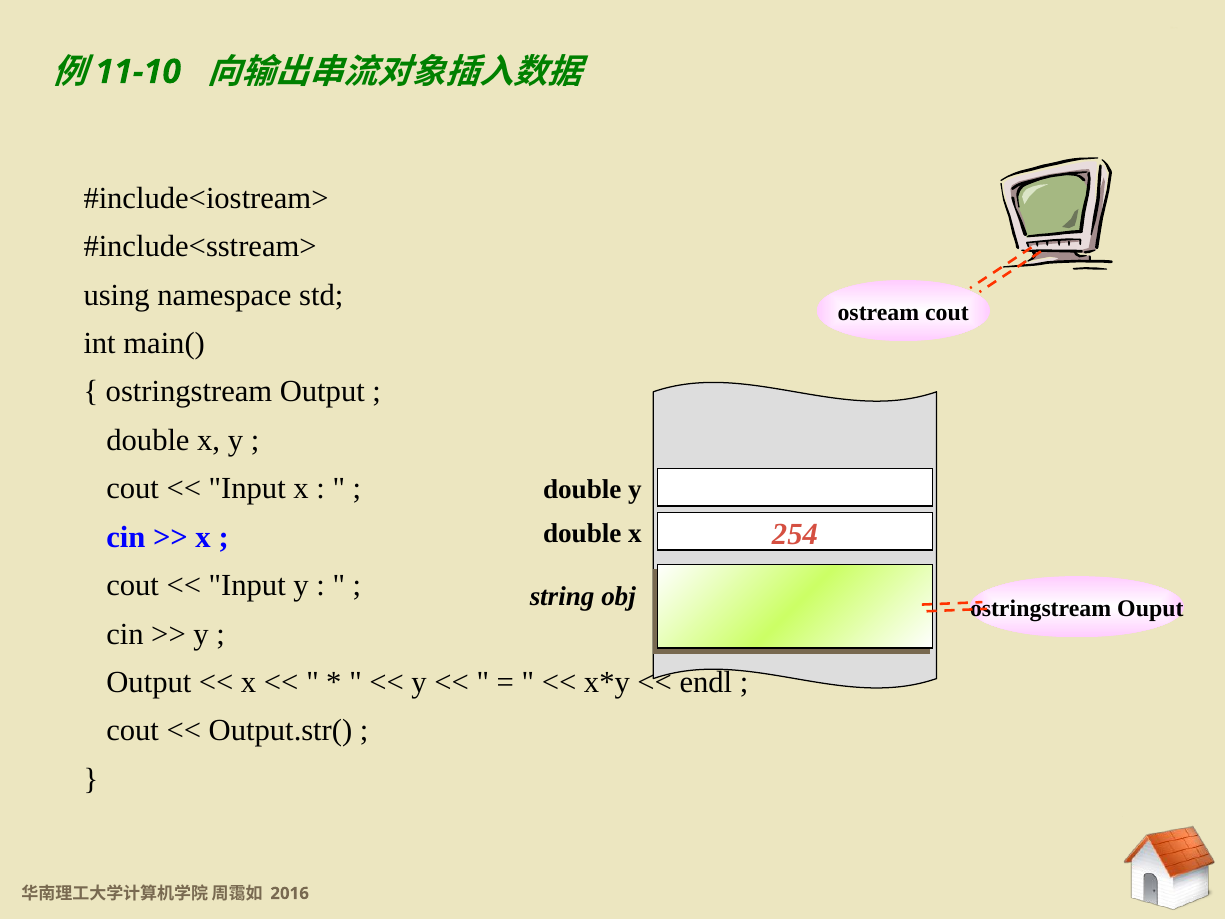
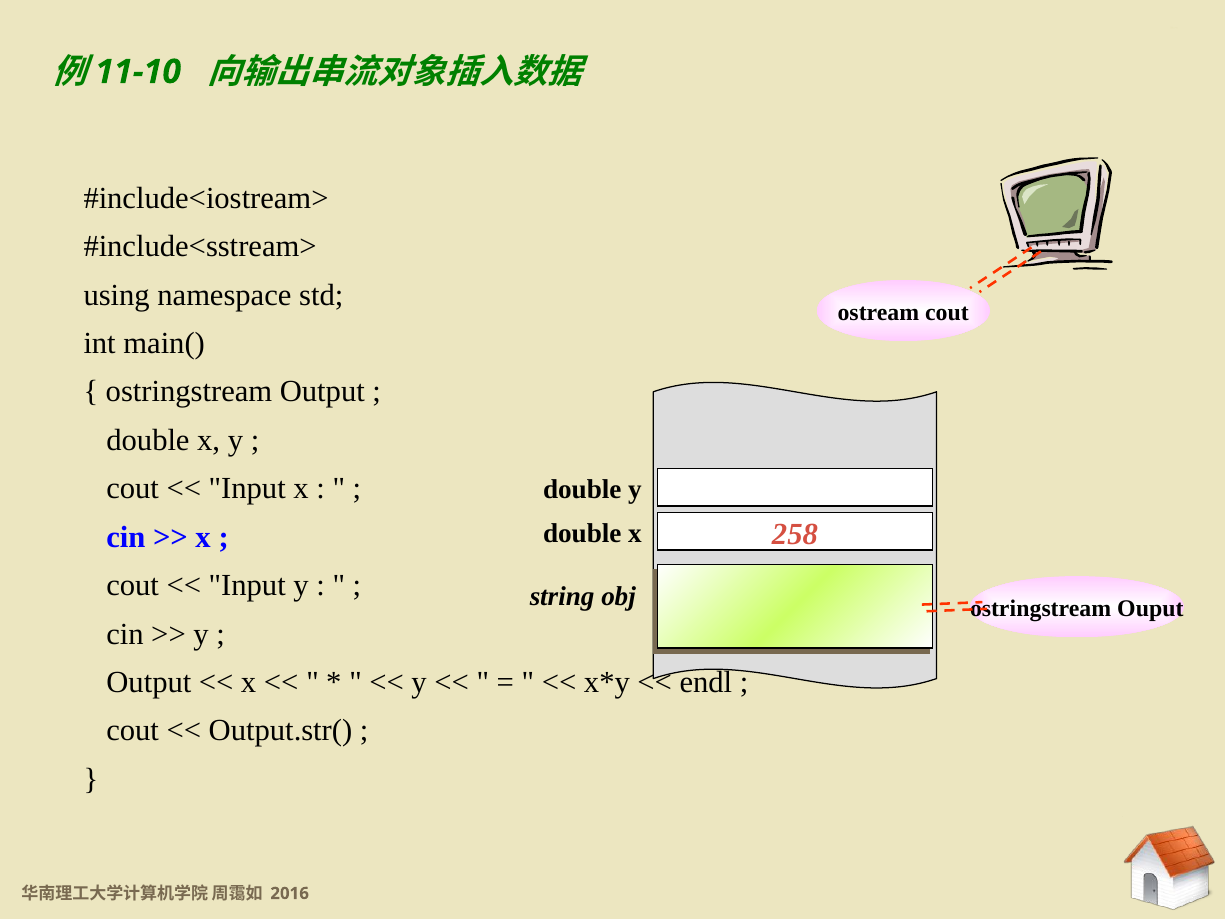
254: 254 -> 258
